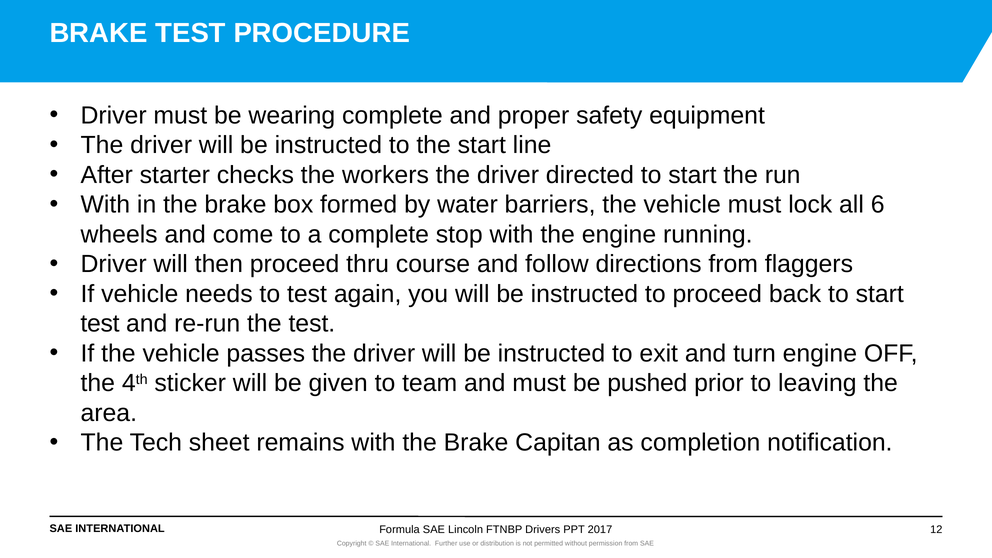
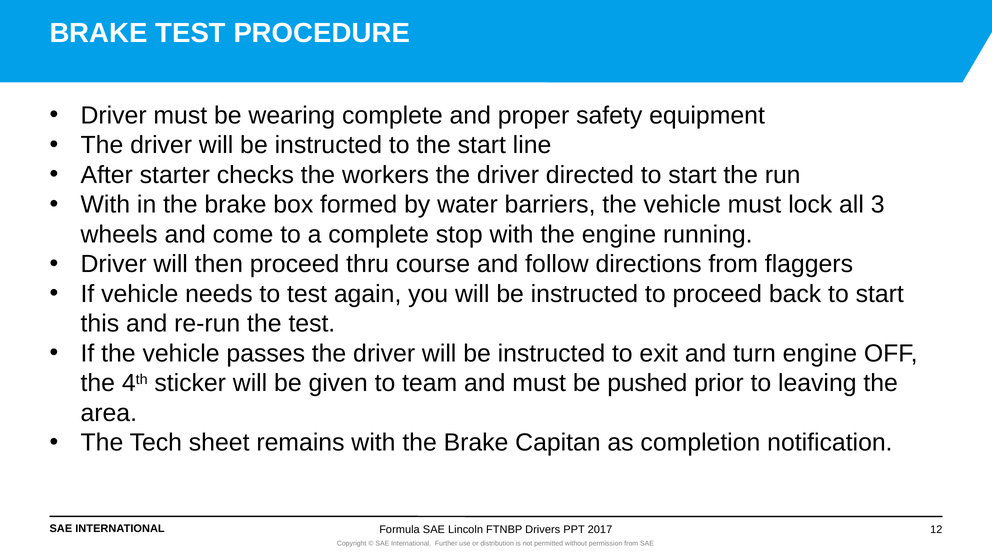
6: 6 -> 3
test at (100, 324): test -> this
